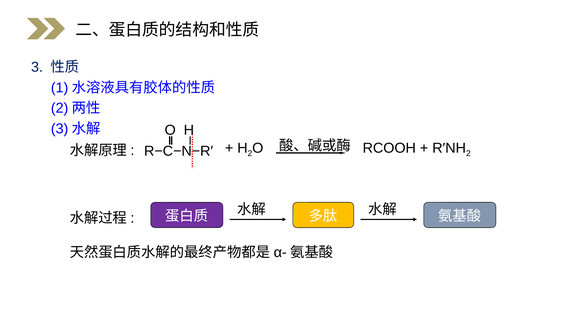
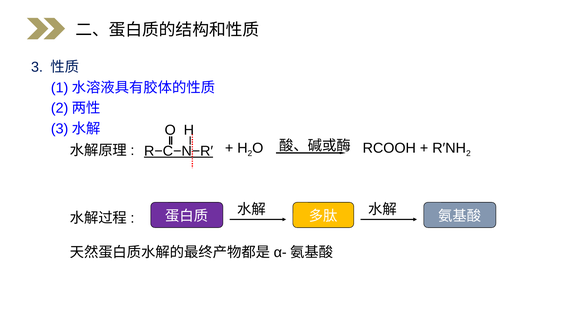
R−C−N−R′ underline: none -> present
